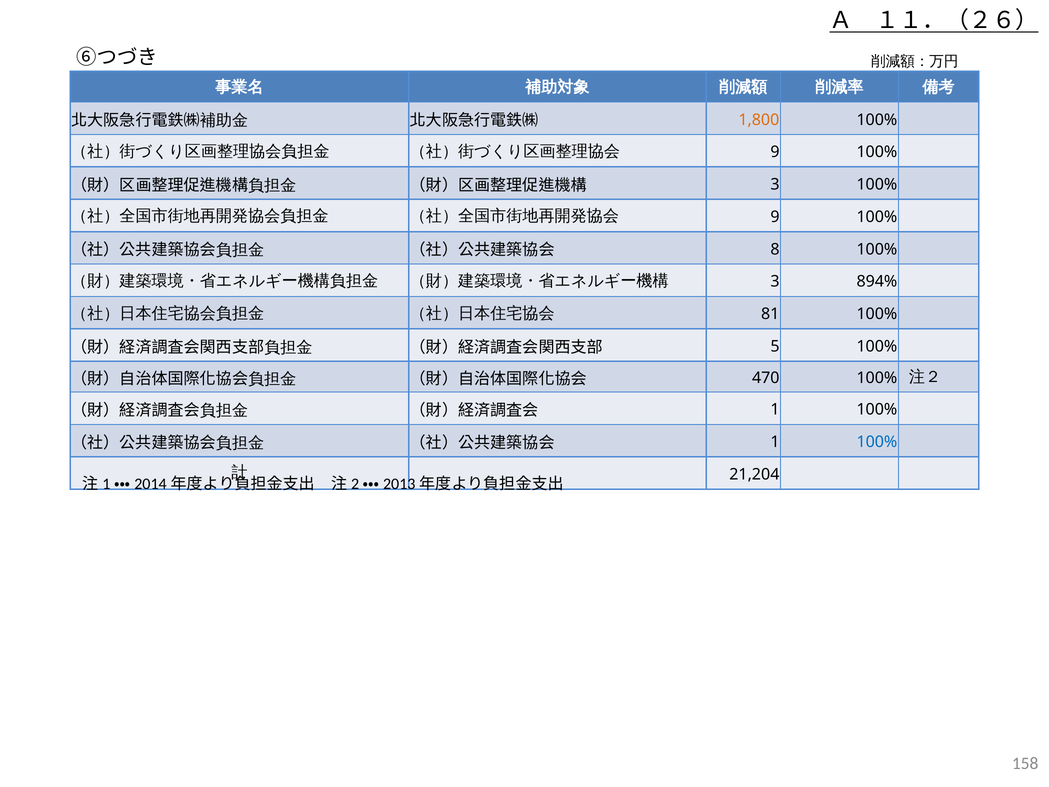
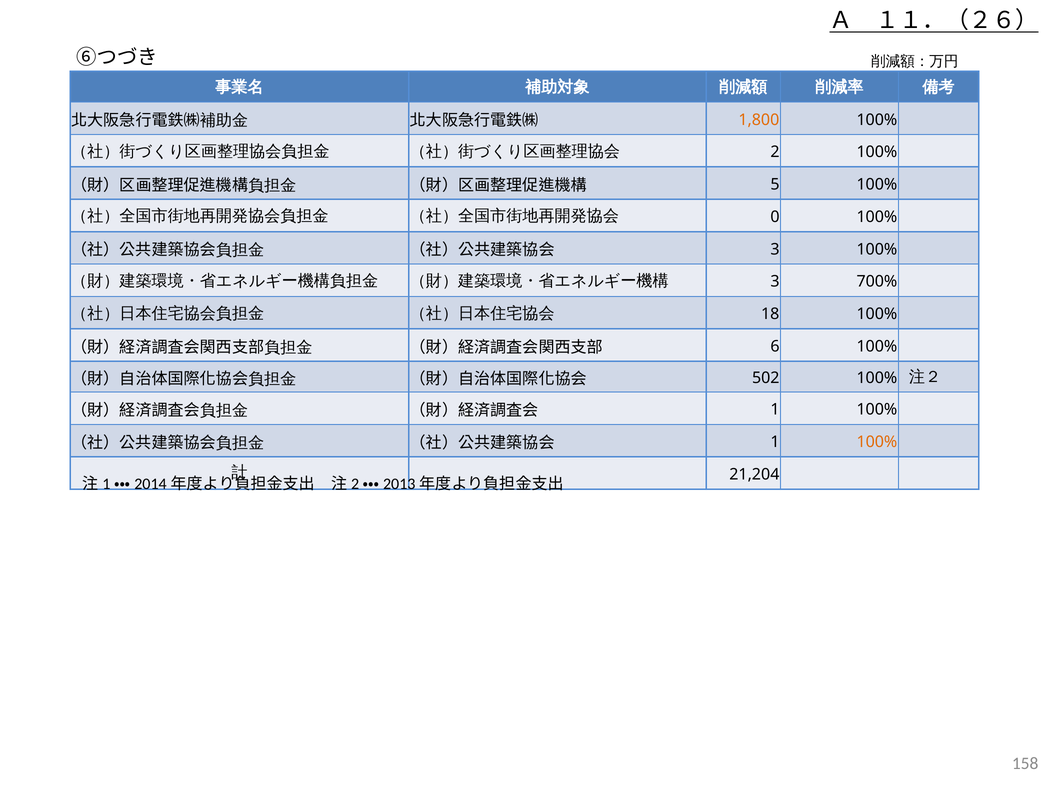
9 at (775, 152): 9 -> 2
3 at (775, 184): 3 -> 5
9 at (775, 217): 9 -> 0
8 at (775, 249): 8 -> 3
894%: 894% -> 700%
81: 81 -> 18
5: 5 -> 6
470: 470 -> 502
100% at (877, 442) colour: blue -> orange
